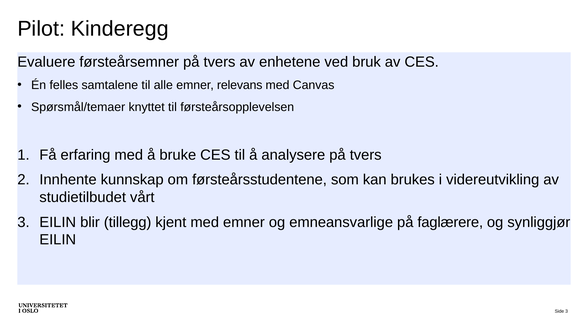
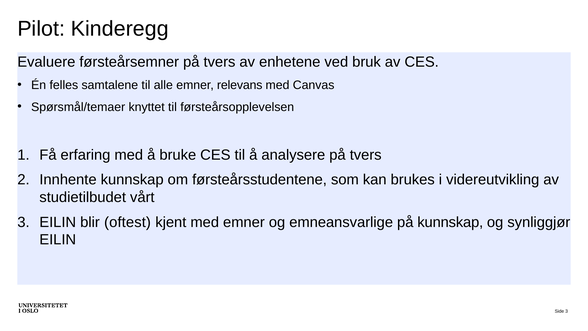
tillegg: tillegg -> oftest
på faglærere: faglærere -> kunnskap
